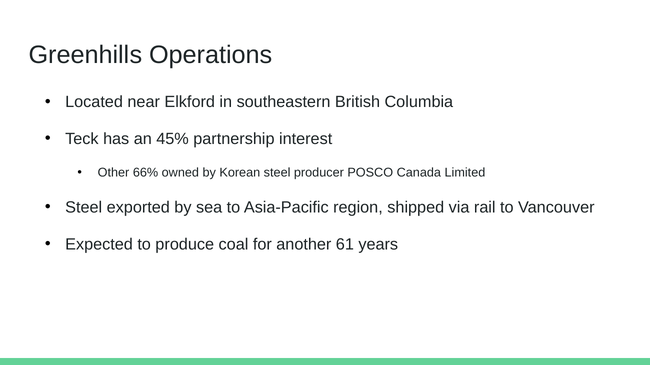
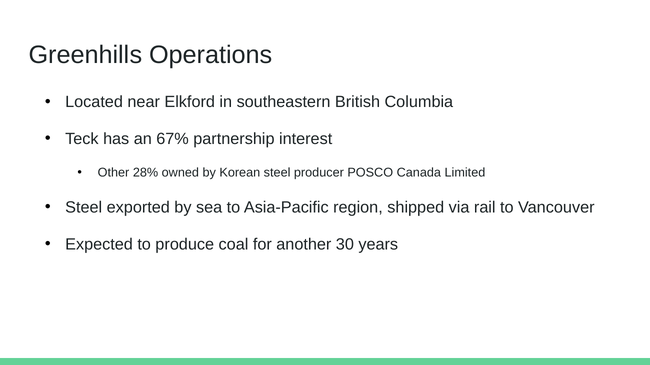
45%: 45% -> 67%
66%: 66% -> 28%
61: 61 -> 30
